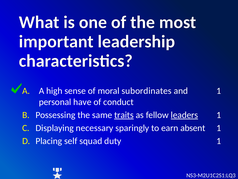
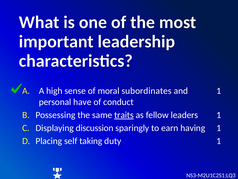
leaders underline: present -> none
necessary: necessary -> discussion
absent: absent -> having
squad: squad -> taking
